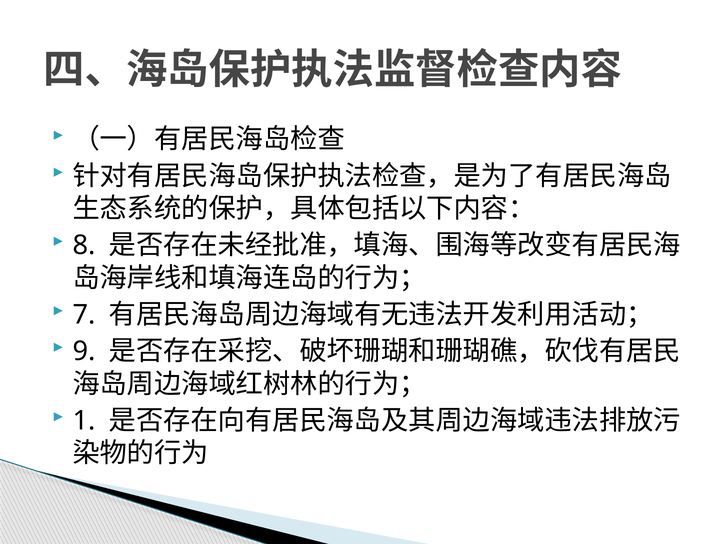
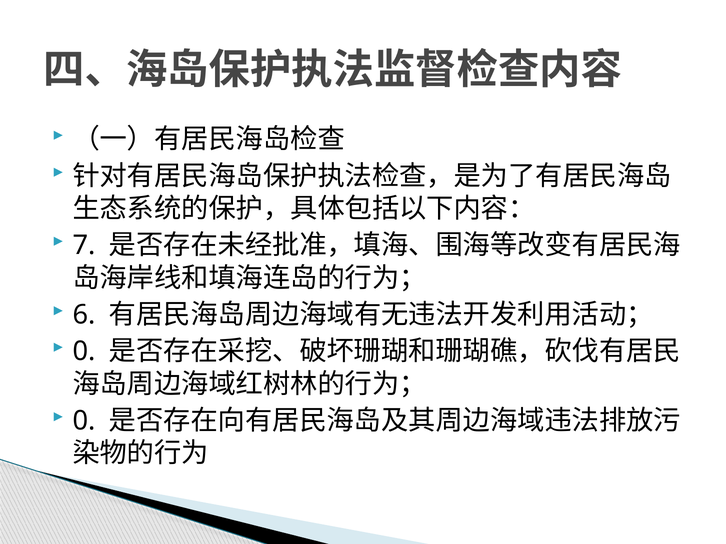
8: 8 -> 7
7: 7 -> 6
9 at (84, 352): 9 -> 0
1 at (84, 421): 1 -> 0
